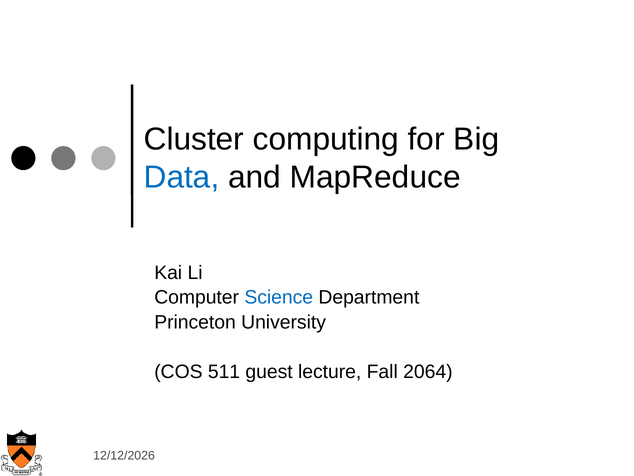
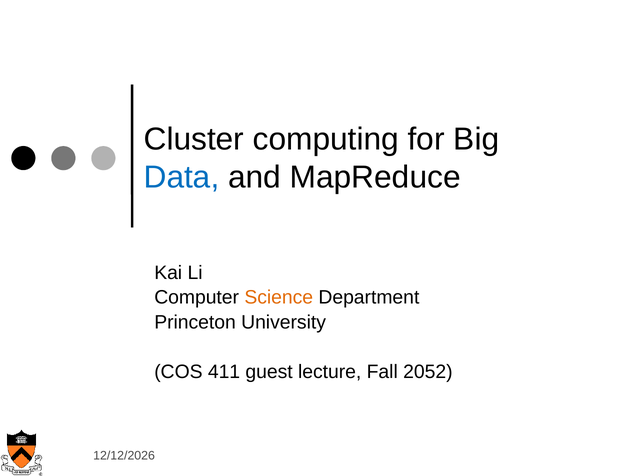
Science colour: blue -> orange
511: 511 -> 411
2064: 2064 -> 2052
